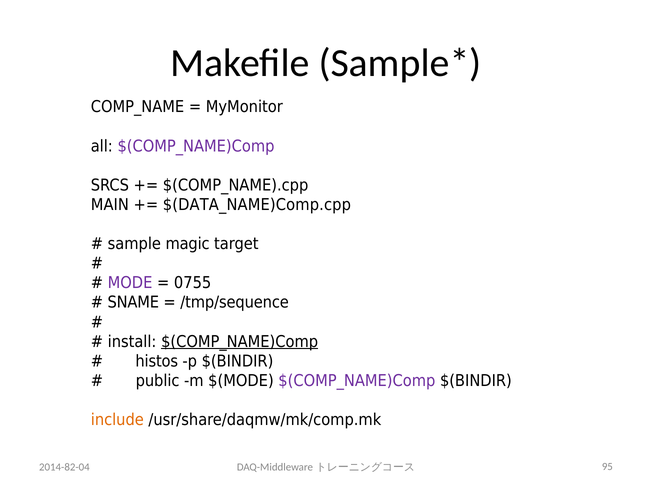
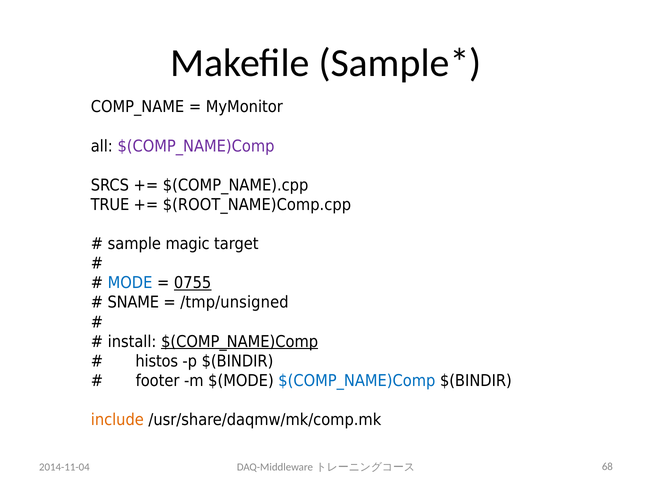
MAIN: MAIN -> TRUE
$(DATA_NAME)Comp.cpp: $(DATA_NAME)Comp.cpp -> $(ROOT_NAME)Comp.cpp
MODE colour: purple -> blue
0755 underline: none -> present
/tmp/sequence: /tmp/sequence -> /tmp/unsigned
public: public -> footer
$(COMP_NAME)Comp at (357, 381) colour: purple -> blue
2014-82-04: 2014-82-04 -> 2014-11-04
95: 95 -> 68
